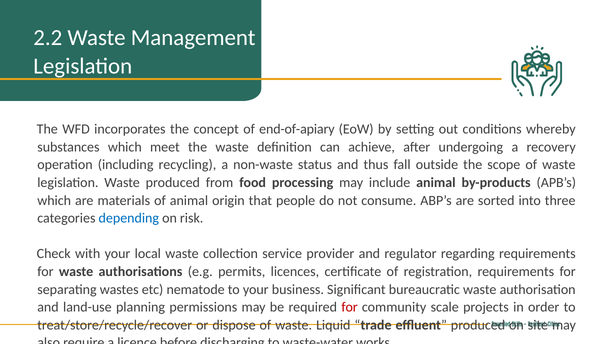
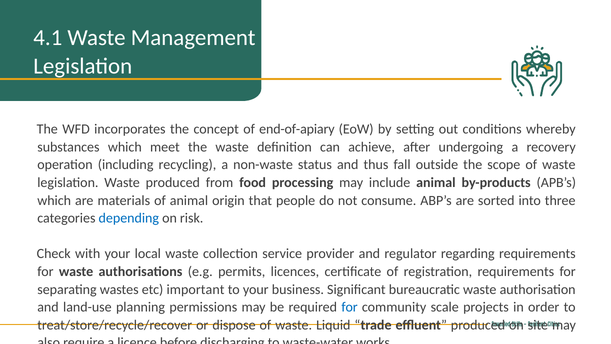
2.2: 2.2 -> 4.1
nematode: nematode -> important
for at (350, 307) colour: red -> blue
